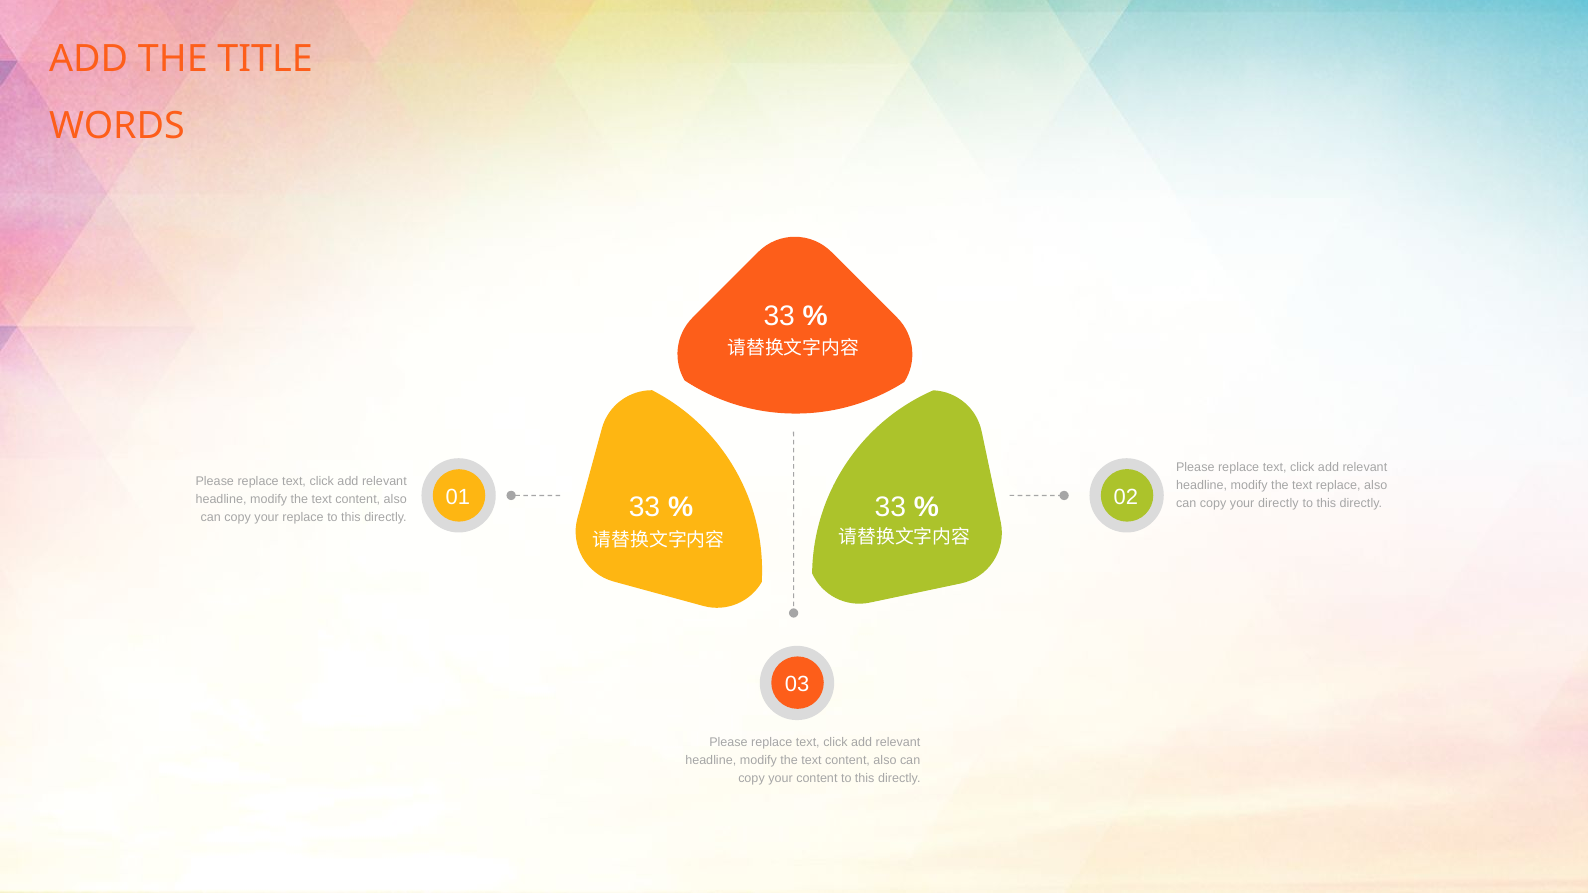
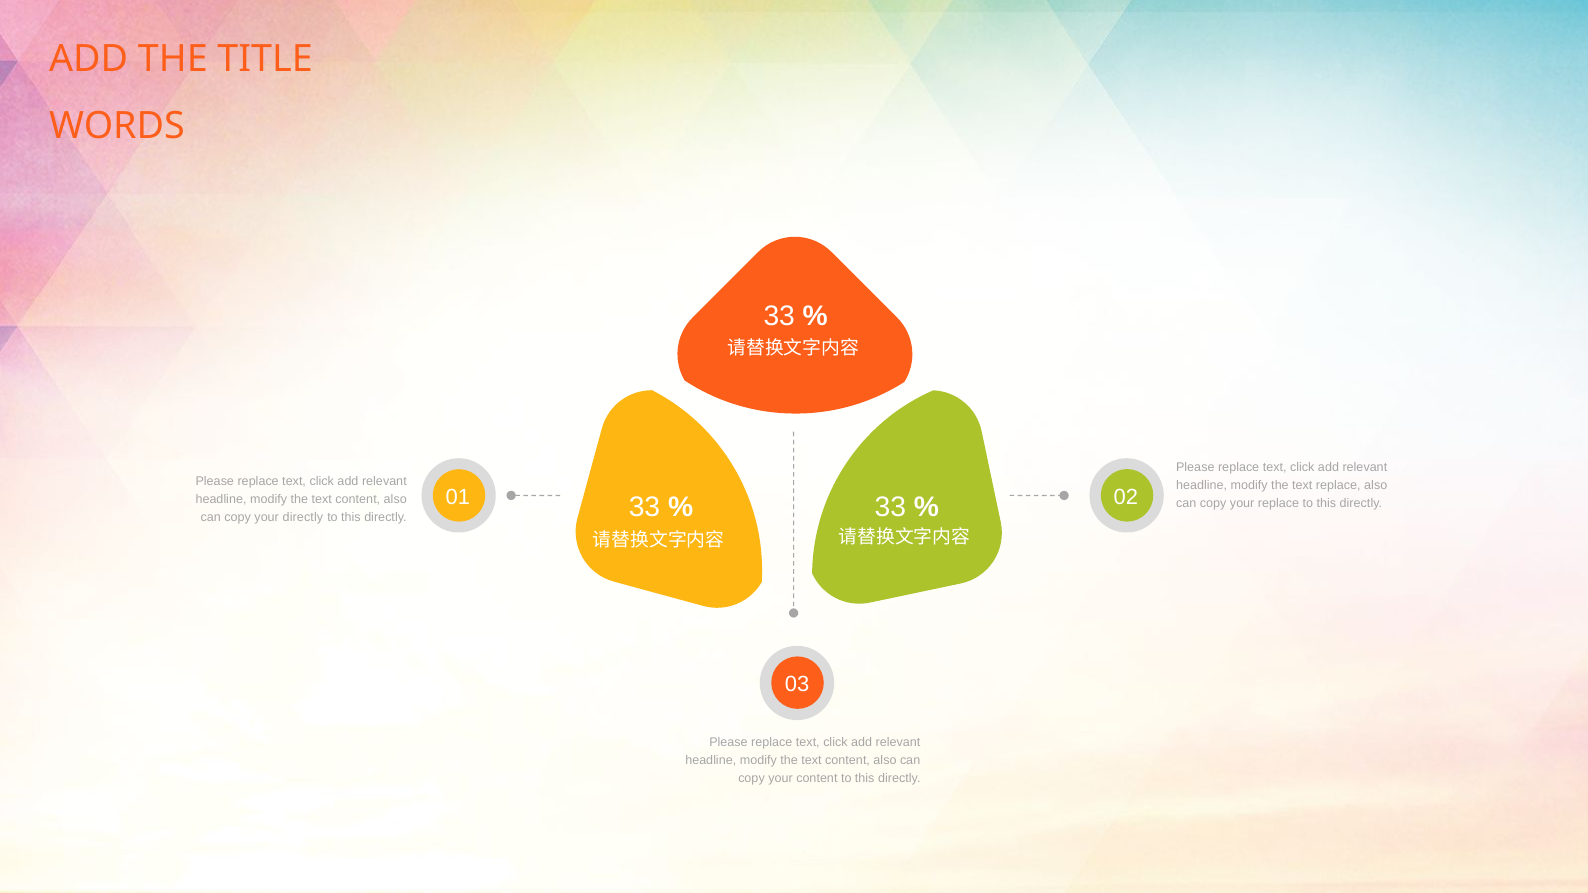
your directly: directly -> replace
your replace: replace -> directly
